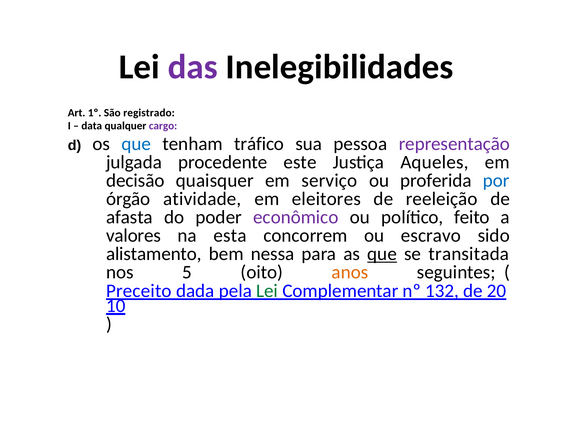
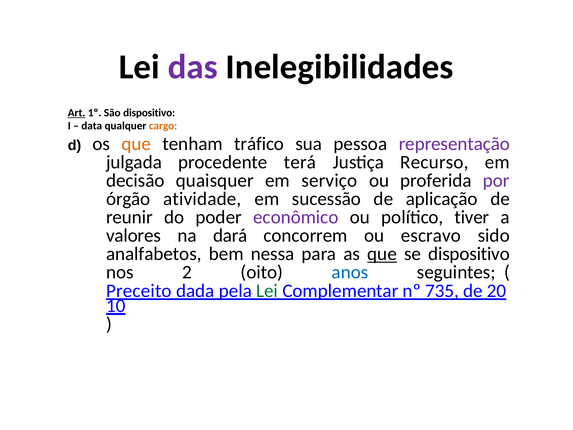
Art underline: none -> present
São registrado: registrado -> dispositivo
cargo colour: purple -> orange
que at (136, 144) colour: blue -> orange
este: este -> terá
Aqueles: Aqueles -> Recurso
por colour: blue -> purple
eleitores: eleitores -> sucessão
reeleição: reeleição -> aplicação
afasta: afasta -> reunir
feito: feito -> tiver
esta: esta -> dará
alistamento: alistamento -> analfabetos
se transitada: transitada -> dispositivo
5: 5 -> 2
anos colour: orange -> blue
132: 132 -> 735
